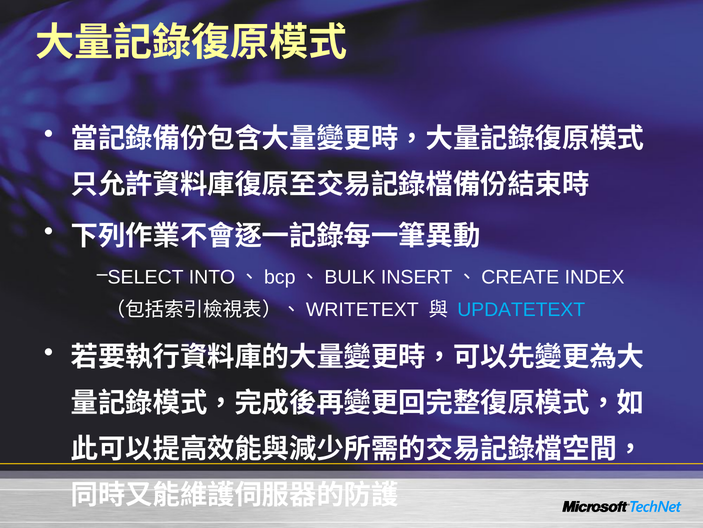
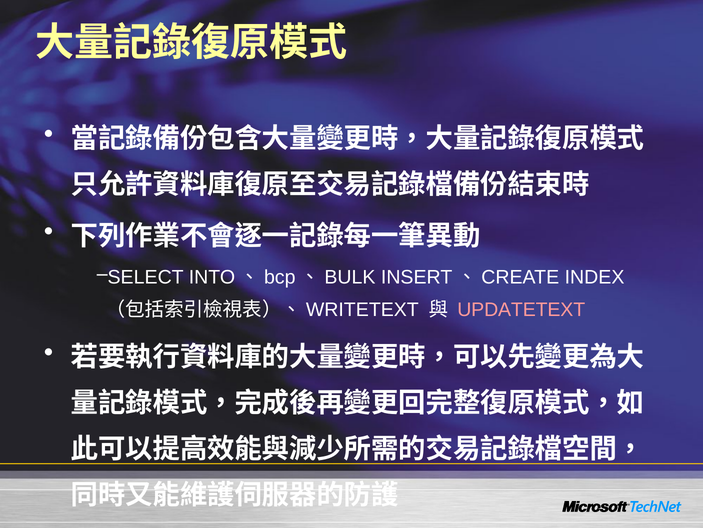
UPDATETEXT colour: light blue -> pink
